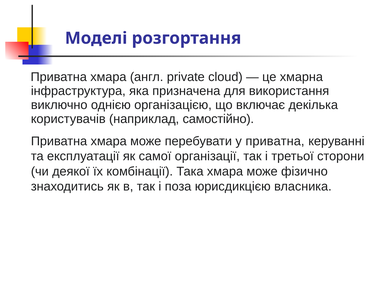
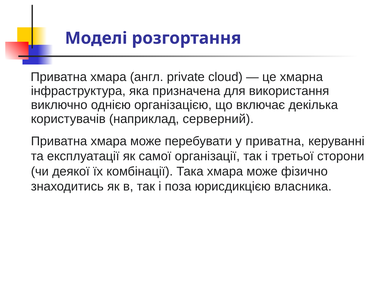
самостійно: самостійно -> серверний
